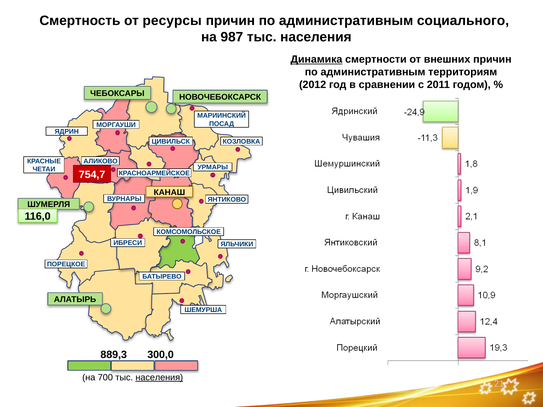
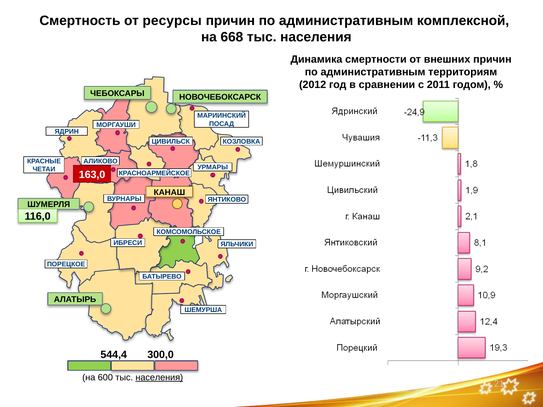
социального: социального -> комплексной
987: 987 -> 668
Динамика underline: present -> none
754,7: 754,7 -> 163,0
889,3: 889,3 -> 544,4
700: 700 -> 600
